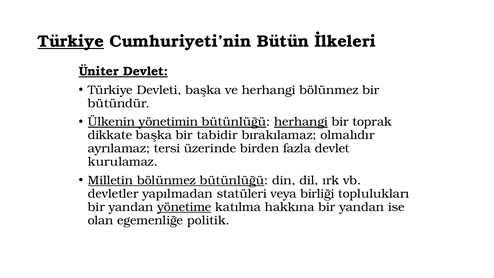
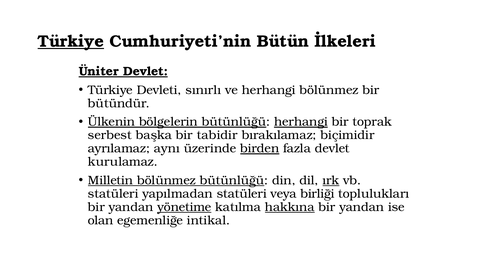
Devleti başka: başka -> sınırlı
yönetimin: yönetimin -> bölgelerin
dikkate: dikkate -> serbest
olmalıdır: olmalıdır -> biçimidir
tersi: tersi -> aynı
birden underline: none -> present
ırk underline: none -> present
devletler at (113, 194): devletler -> statüleri
hakkına underline: none -> present
politik: politik -> intikal
